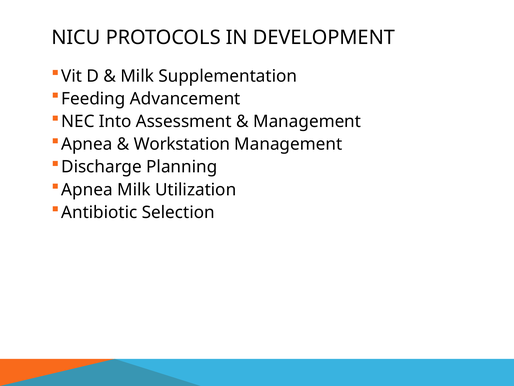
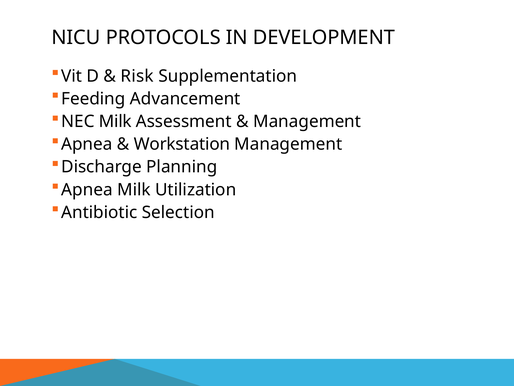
Milk at (137, 76): Milk -> Risk
NEC Into: Into -> Milk
